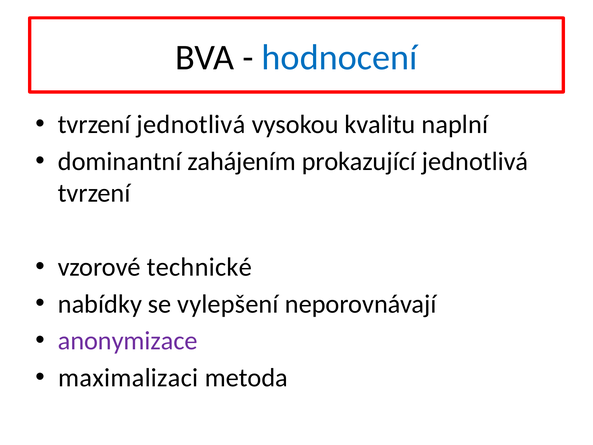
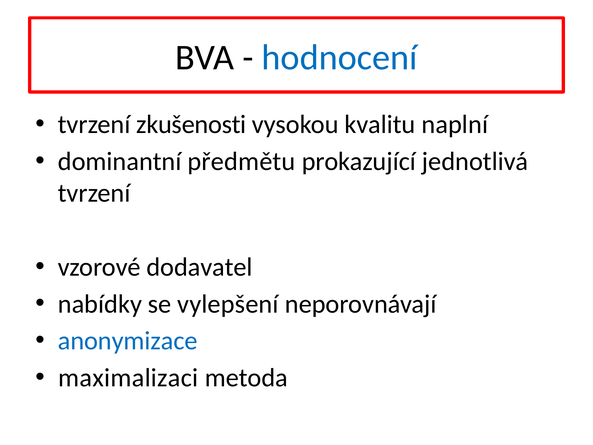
tvrzení jednotlivá: jednotlivá -> zkušenosti
zahájením: zahájením -> předmětu
technické: technické -> dodavatel
anonymizace colour: purple -> blue
